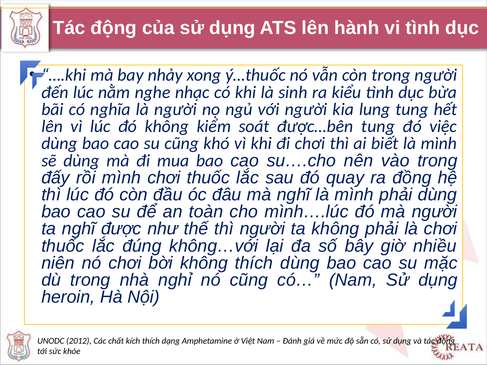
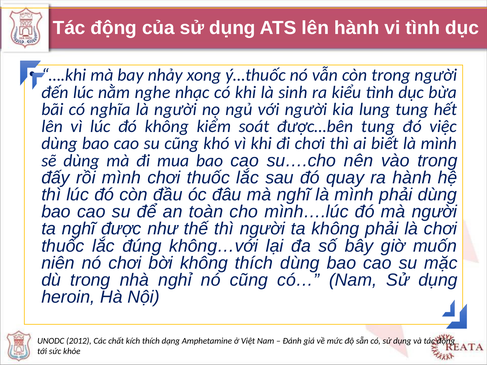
ra đồng: đồng -> hành
nhiều: nhiều -> muốn
